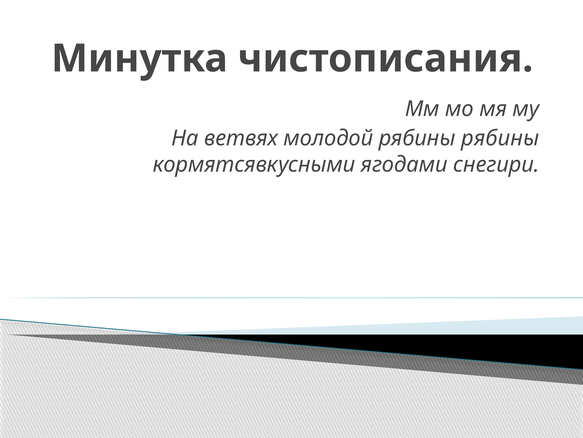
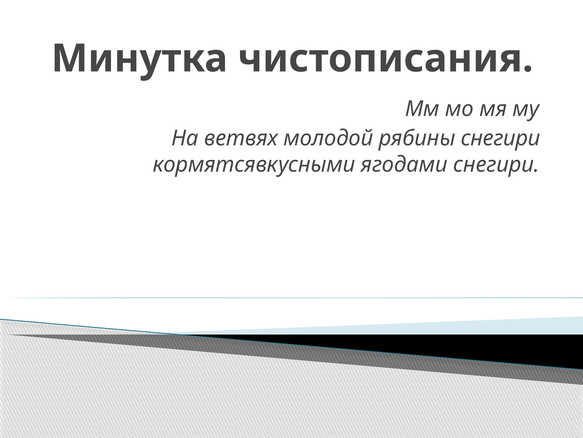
рябины рябины: рябины -> снегири
